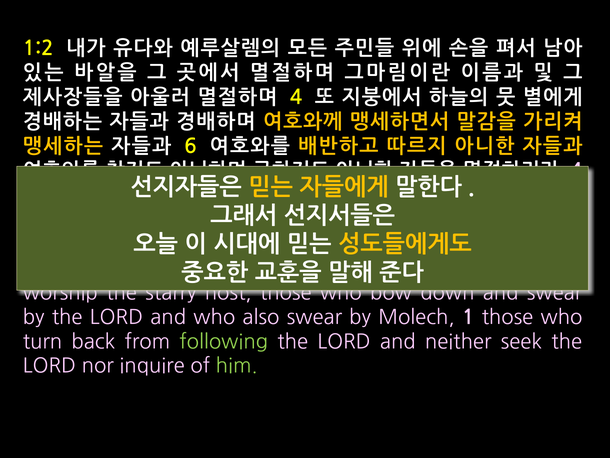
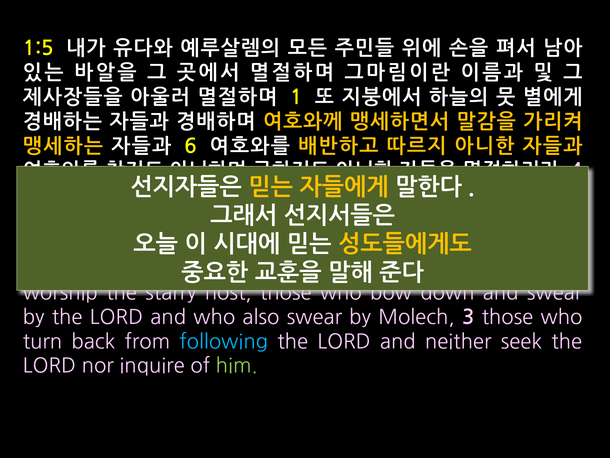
1:2: 1:2 -> 1:5
4 at (296, 97): 4 -> 1
1: 1 -> 3
following colour: light green -> light blue
